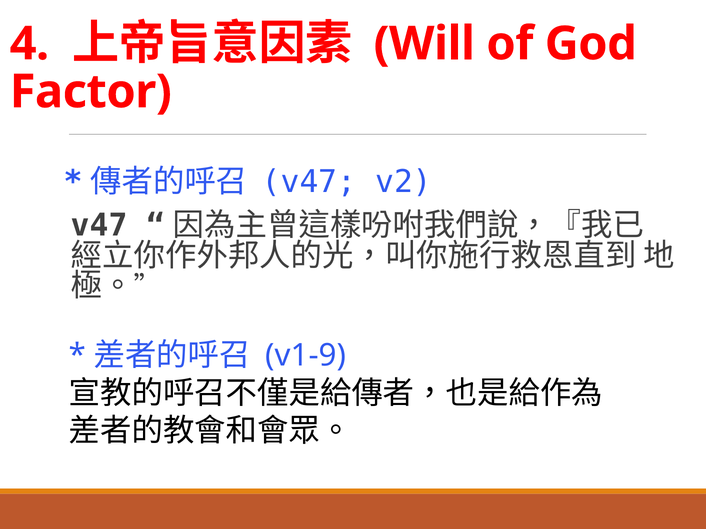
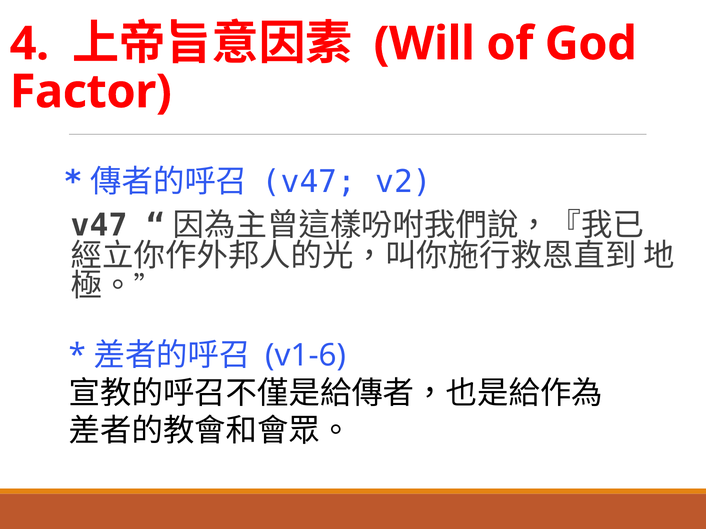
v1-9: v1-9 -> v1-6
